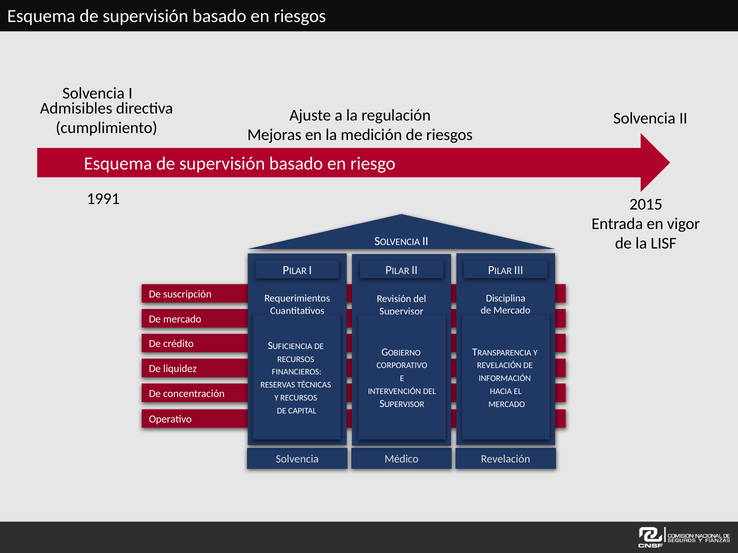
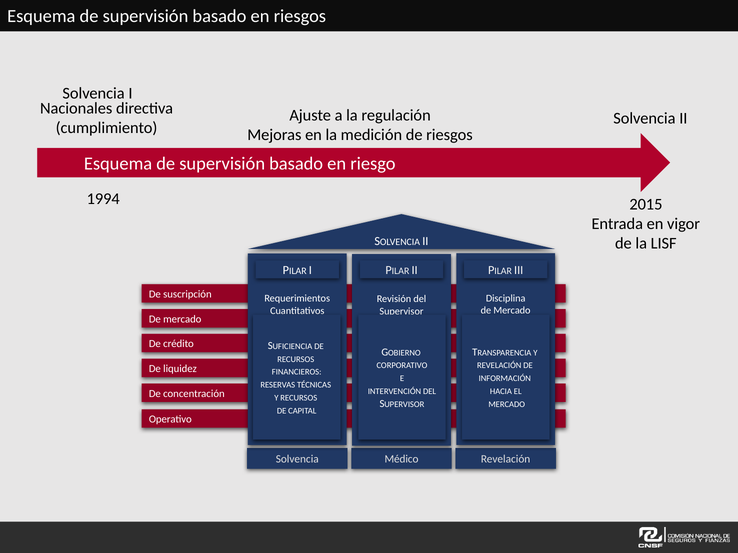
Admisibles: Admisibles -> Nacionales
1991: 1991 -> 1994
